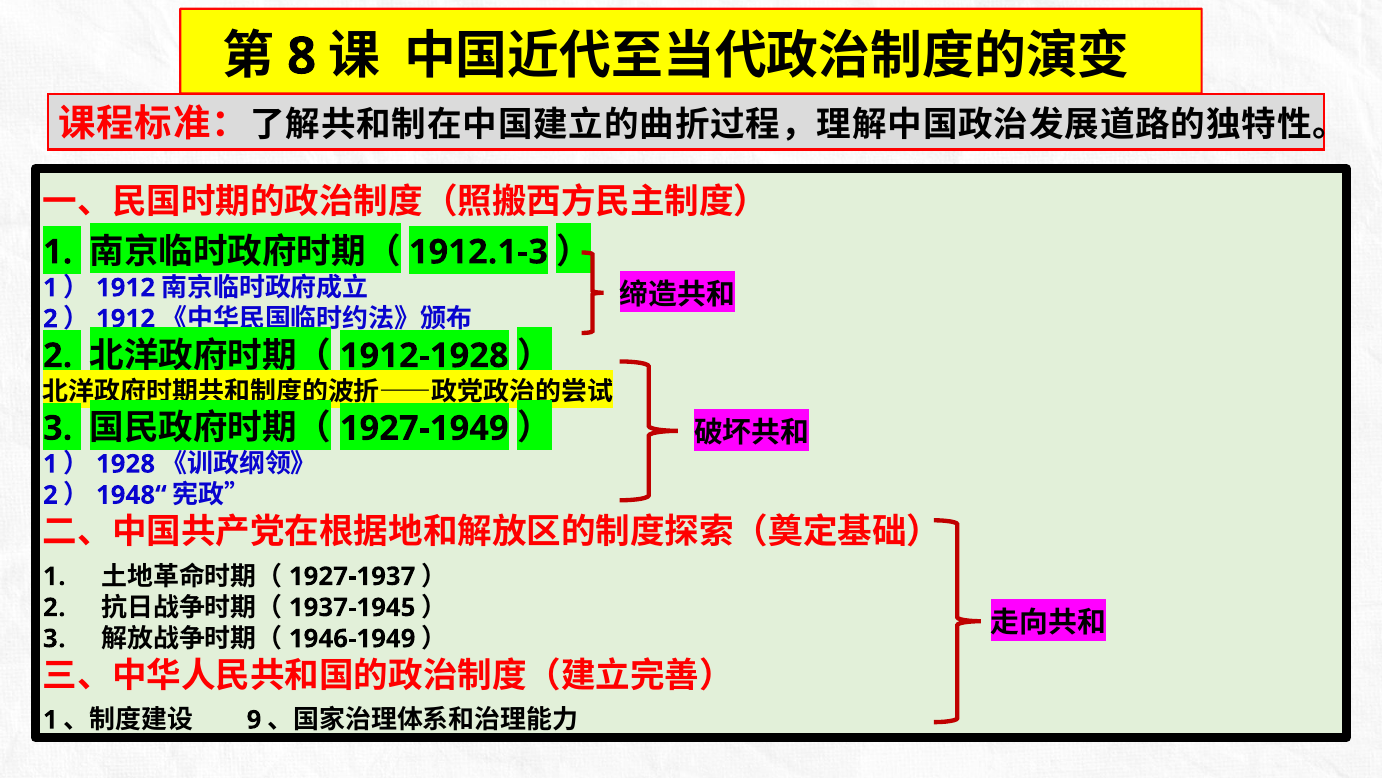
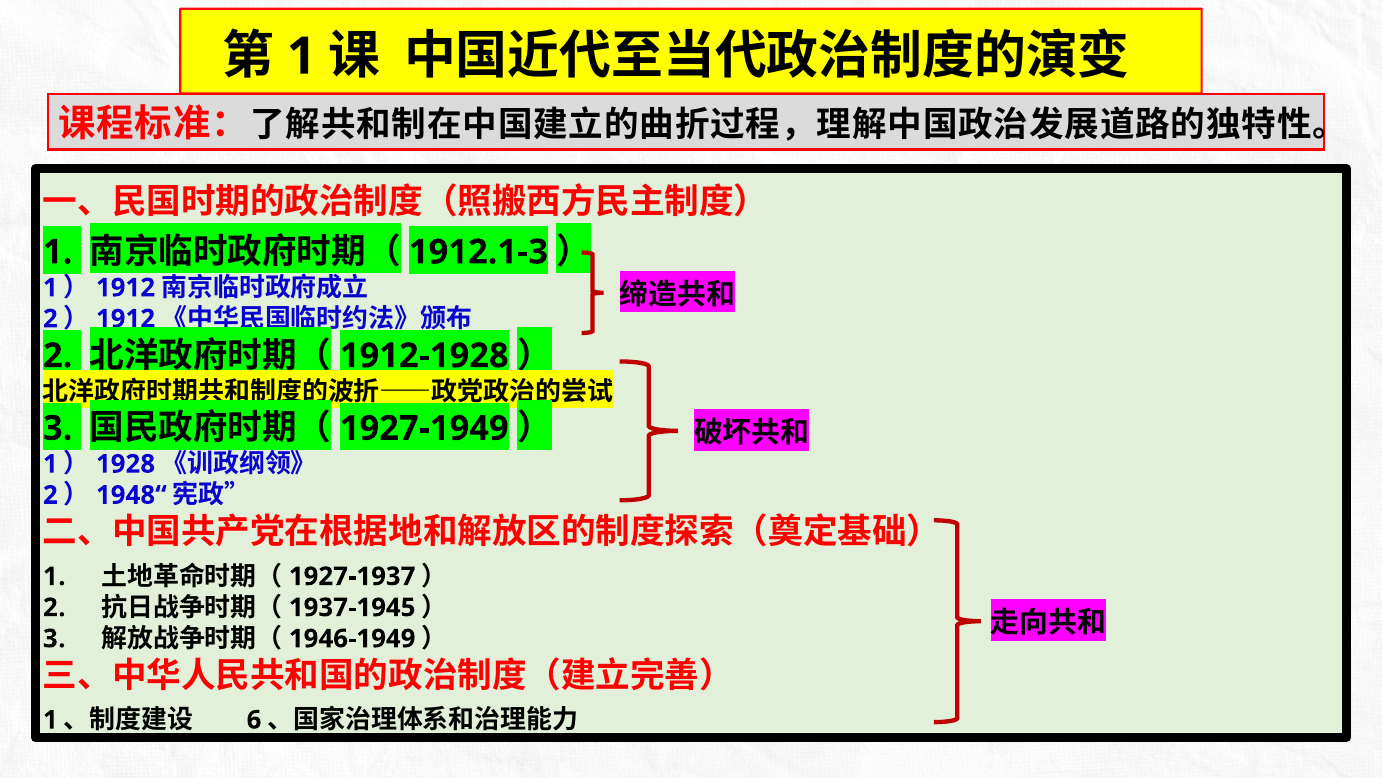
8 at (302, 56): 8 -> 1
9: 9 -> 6
